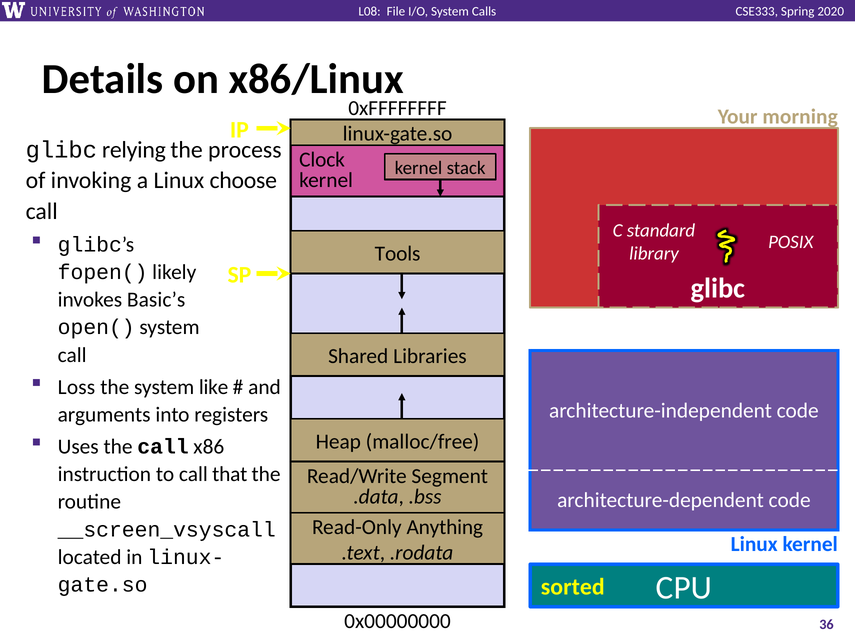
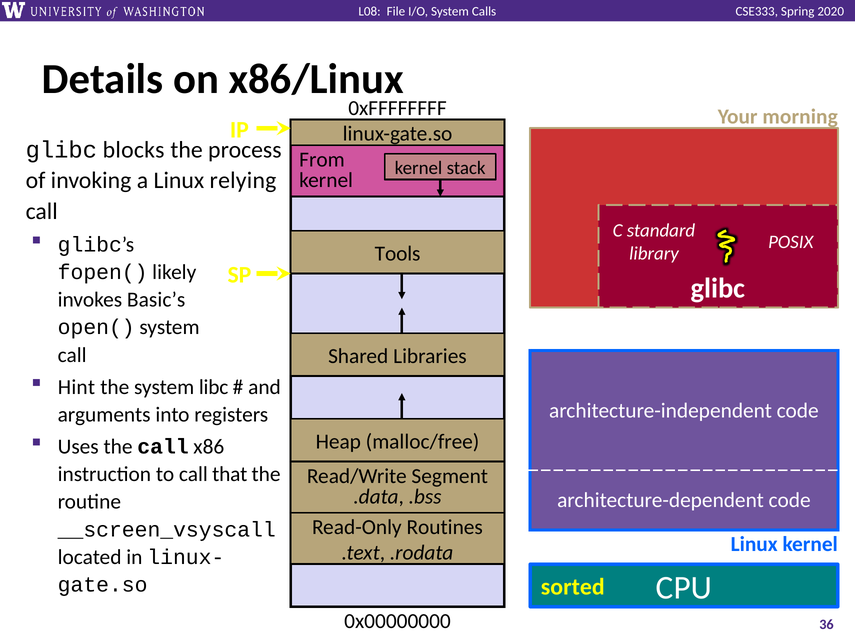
relying: relying -> blocks
Clock: Clock -> From
choose: choose -> relying
Loss: Loss -> Hint
like: like -> libc
Anything: Anything -> Routines
